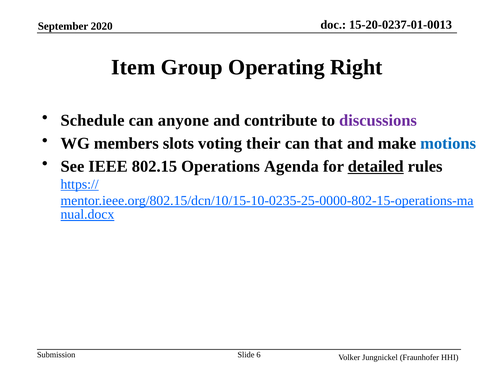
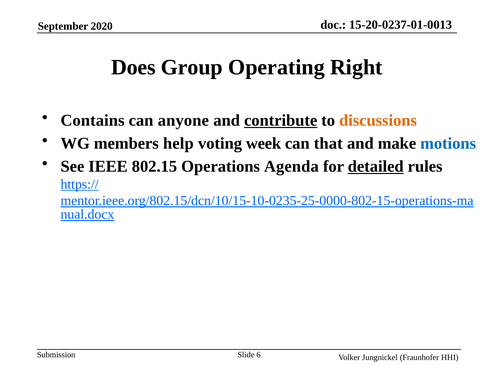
Item: Item -> Does
Schedule: Schedule -> Contains
contribute underline: none -> present
discussions colour: purple -> orange
slots: slots -> help
their: their -> week
